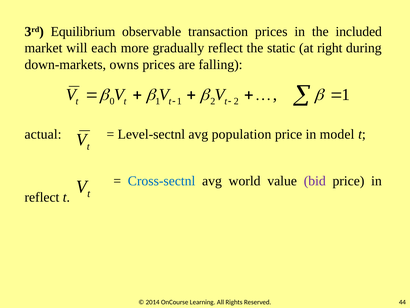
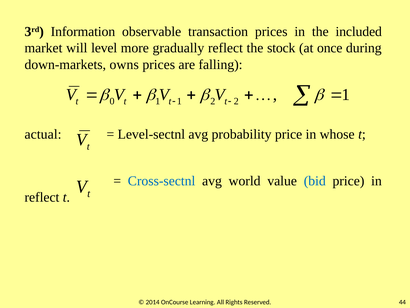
Equilibrium: Equilibrium -> Information
each: each -> level
static: static -> stock
right: right -> once
population: population -> probability
model: model -> whose
bid colour: purple -> blue
